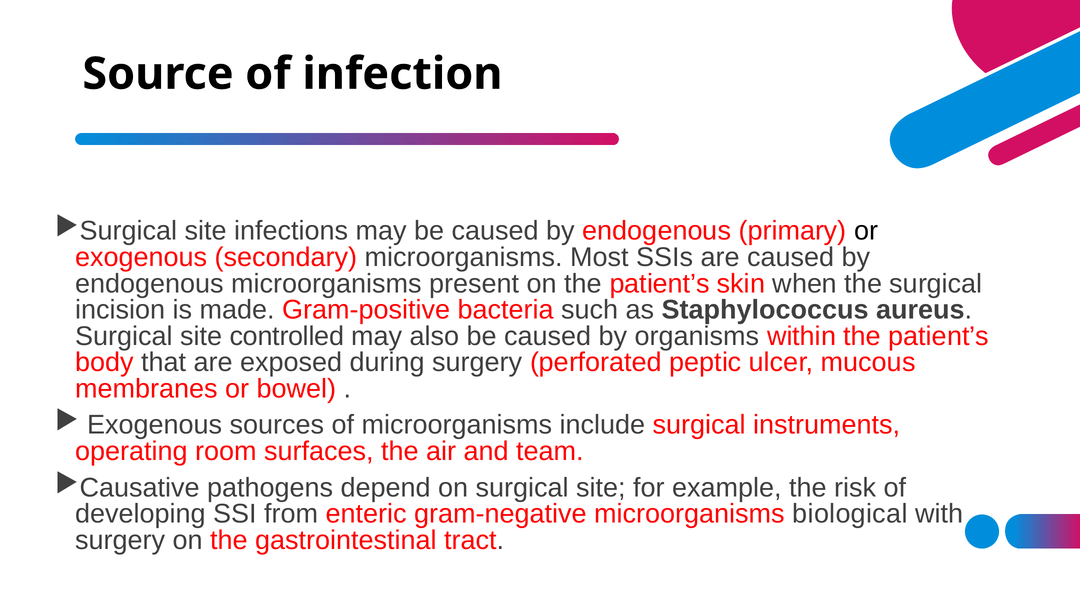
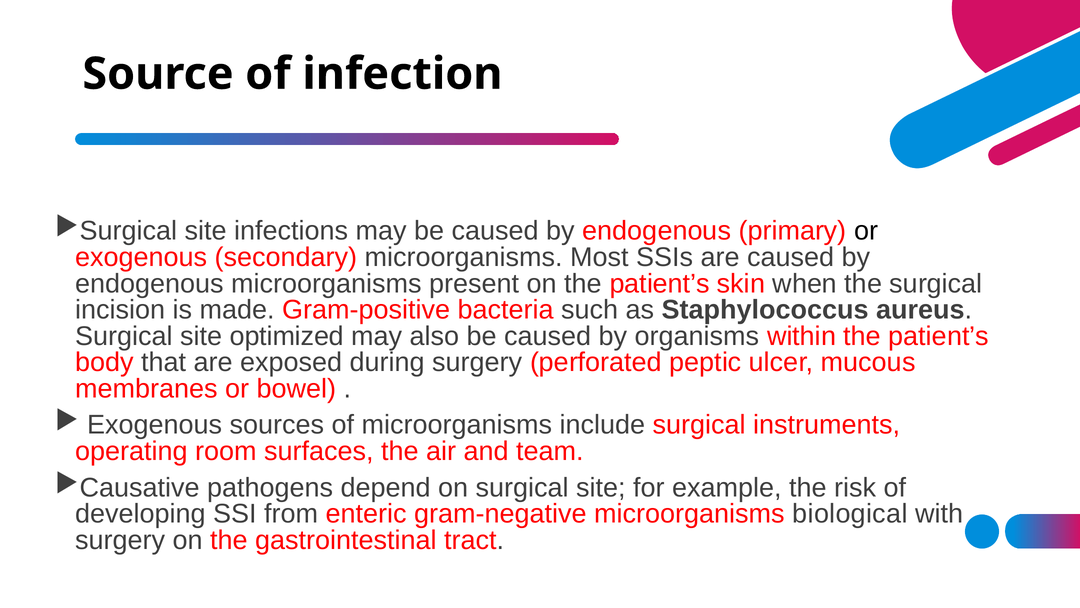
controlled: controlled -> optimized
